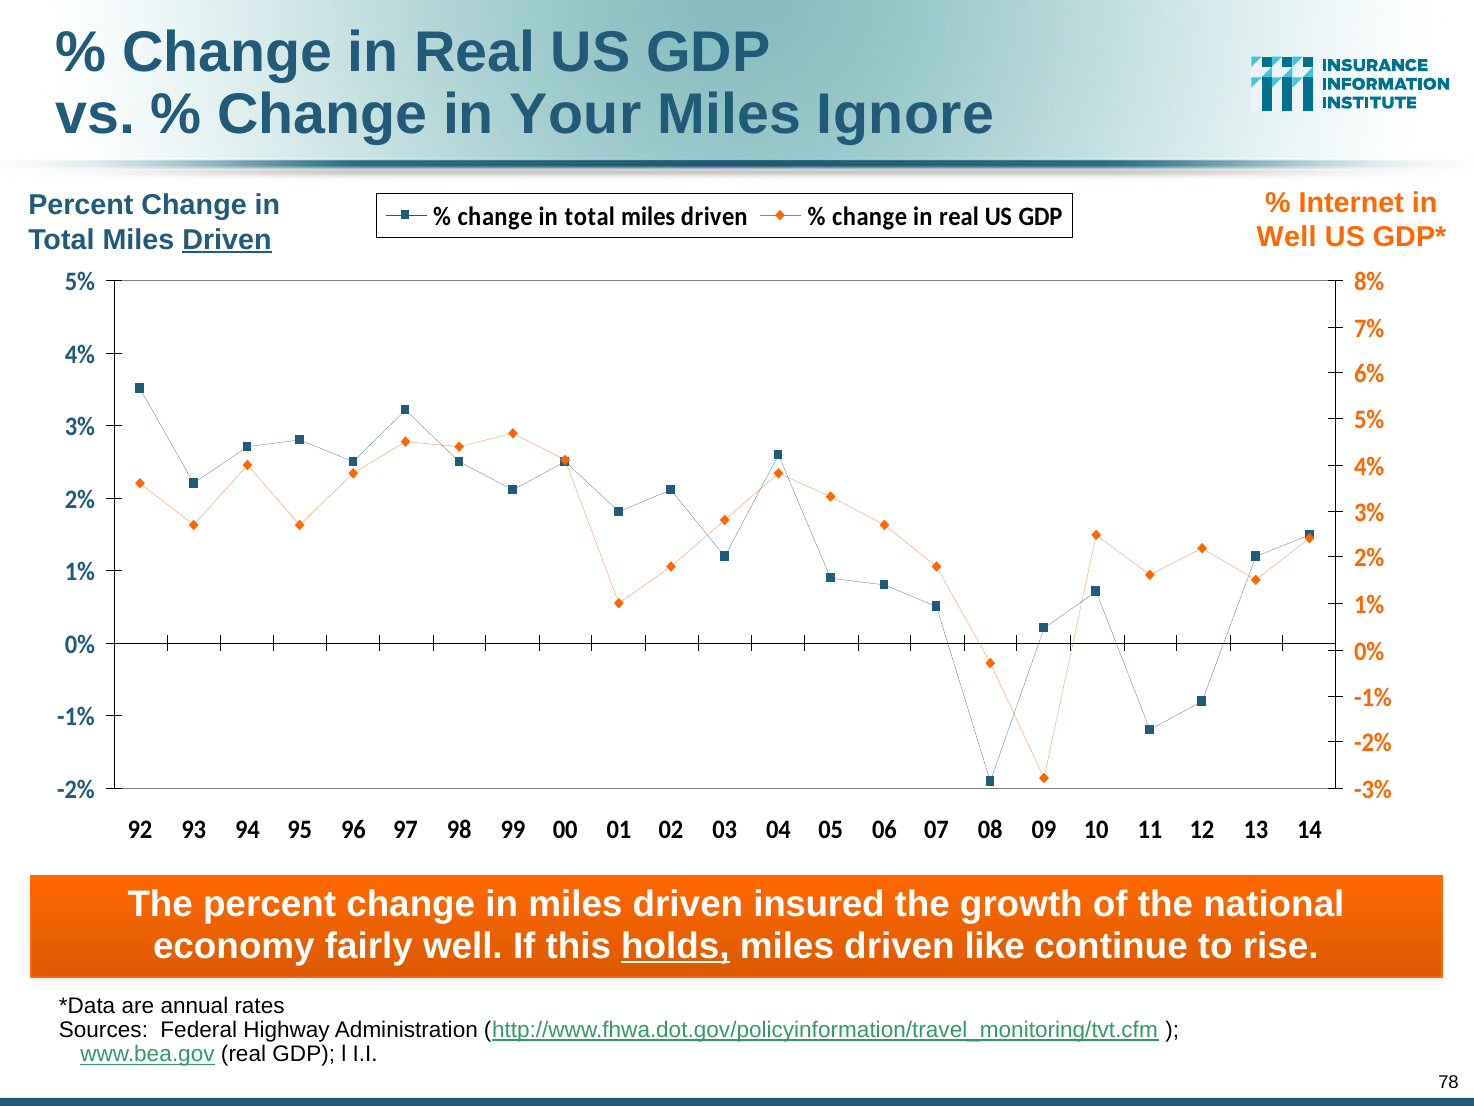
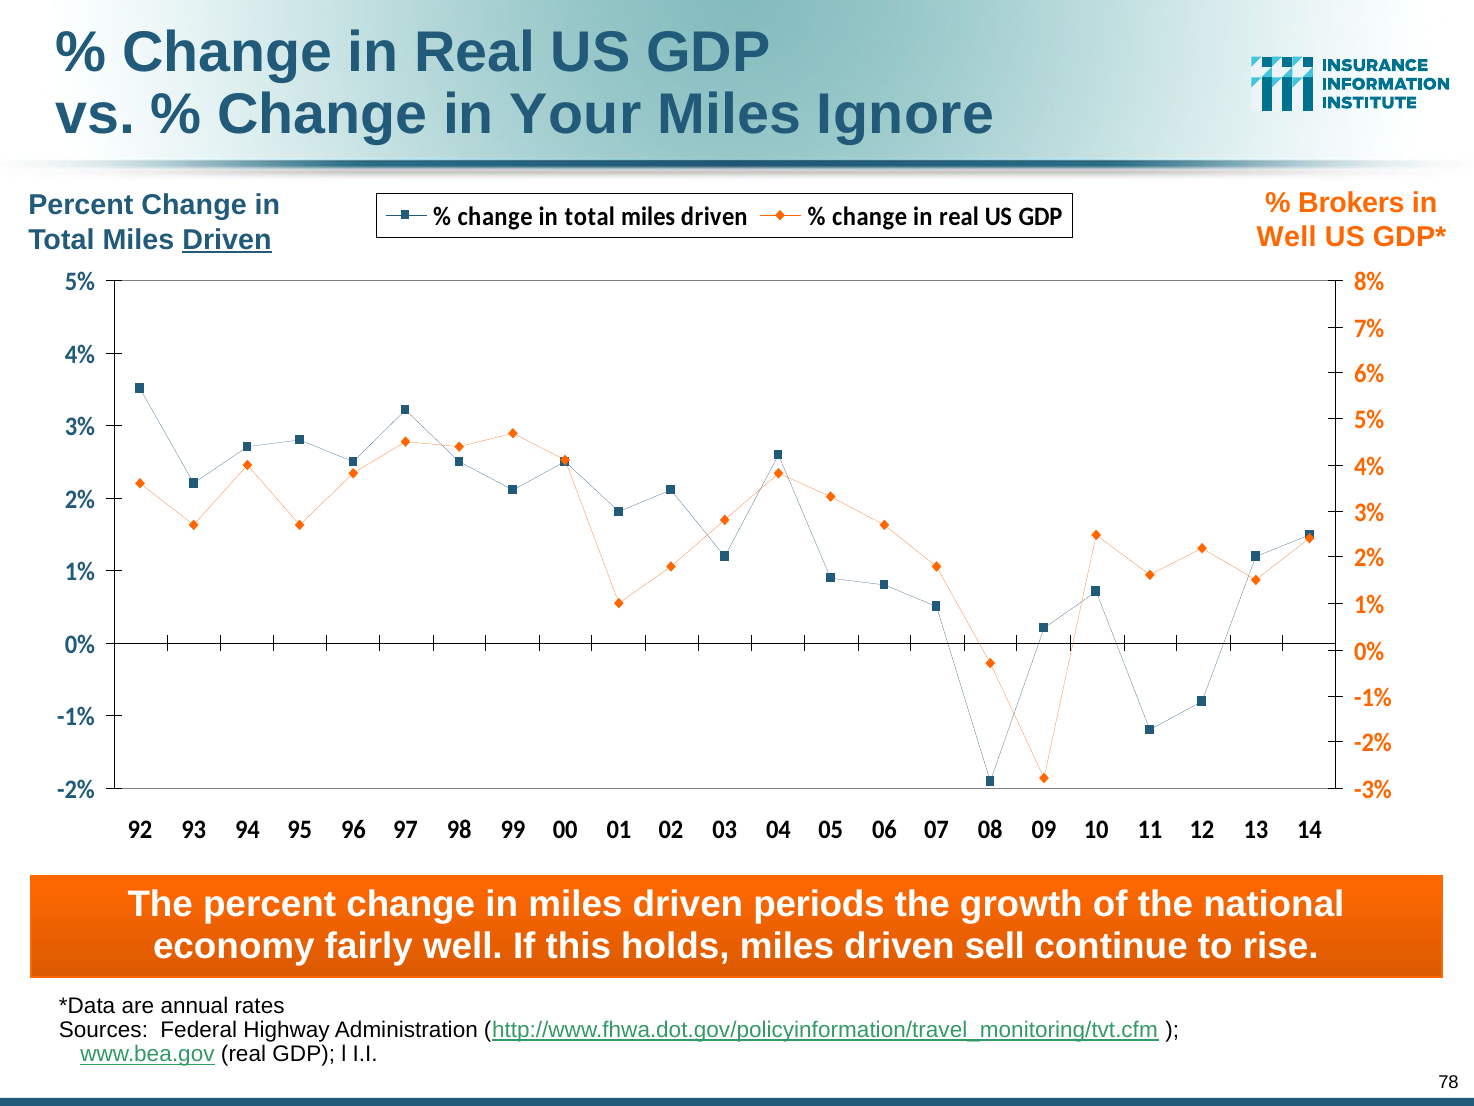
Internet: Internet -> Brokers
insured: insured -> periods
holds underline: present -> none
like: like -> sell
